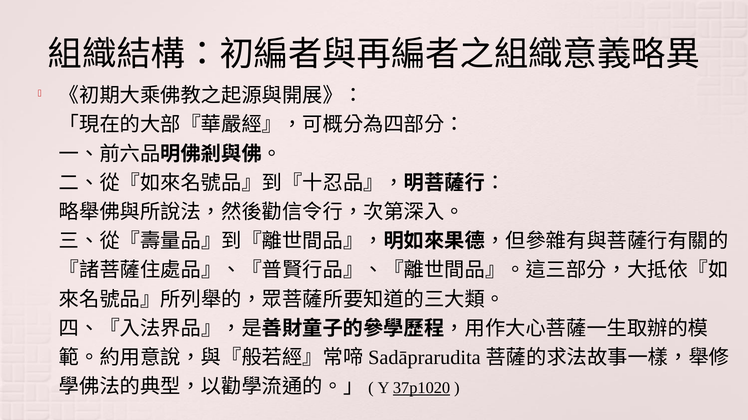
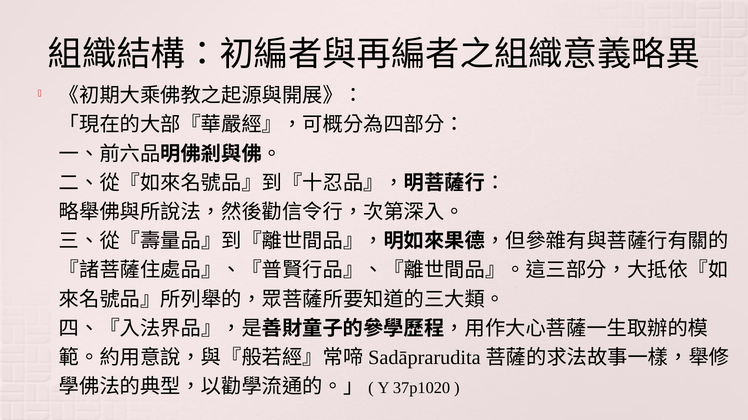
37p1020 underline: present -> none
